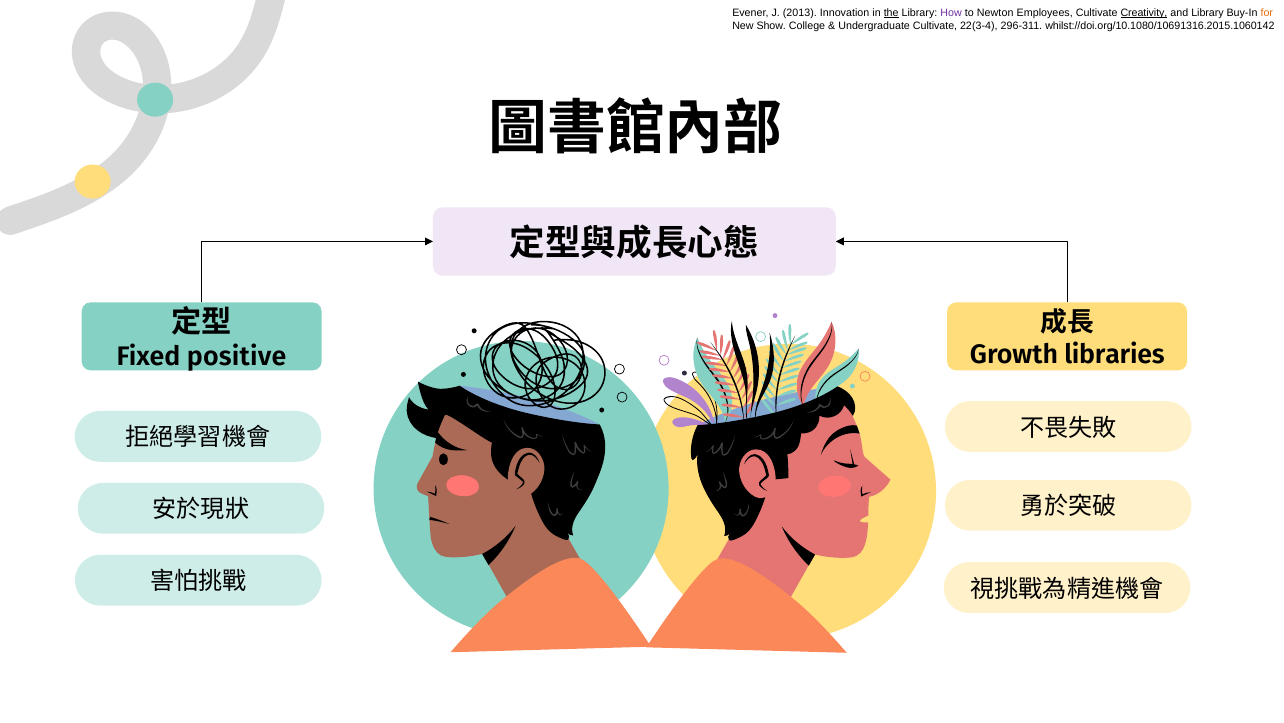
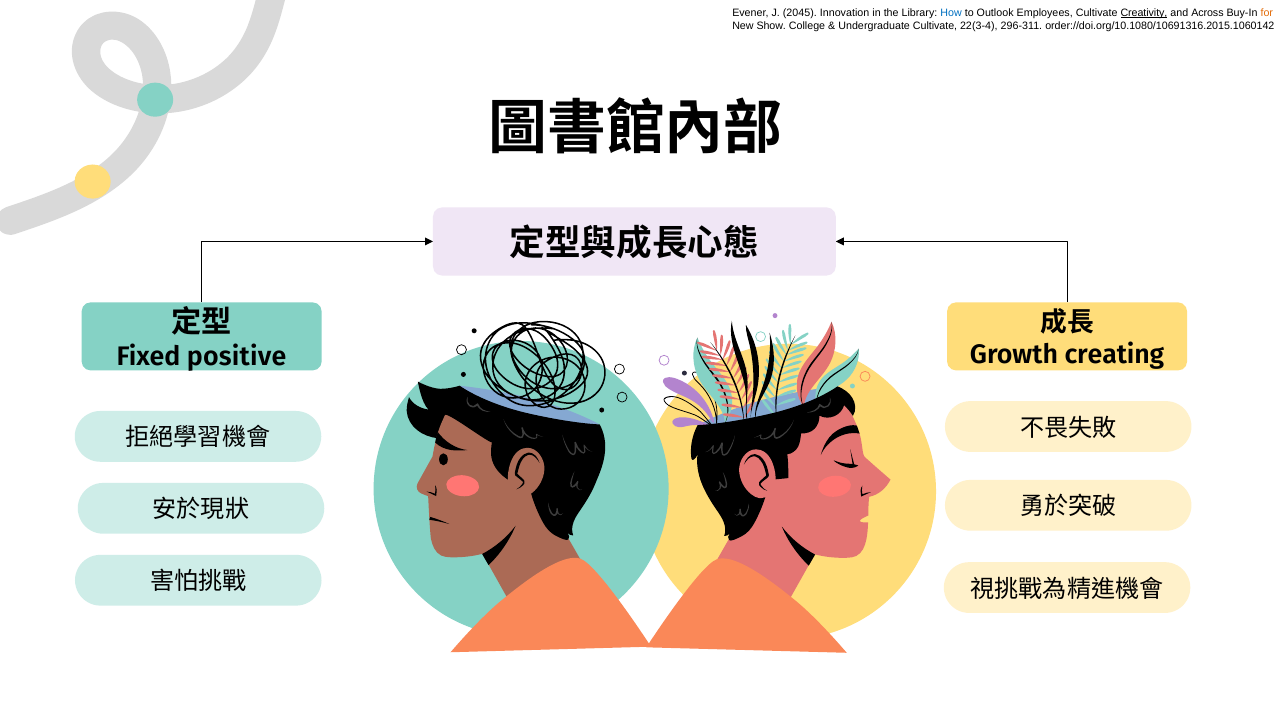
2013: 2013 -> 2045
the underline: present -> none
How colour: purple -> blue
Newton: Newton -> Outlook
and Library: Library -> Across
whilst://doi.org/10.1080/10691316.2015.1060142: whilst://doi.org/10.1080/10691316.2015.1060142 -> order://doi.org/10.1080/10691316.2015.1060142
libraries: libraries -> creating
